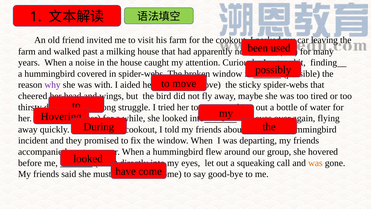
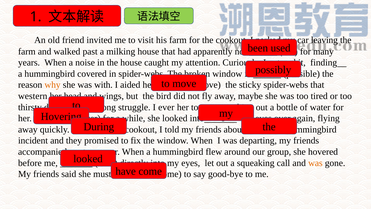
why colour: purple -> orange
cheered: cheered -> western
tried: tried -> ever
